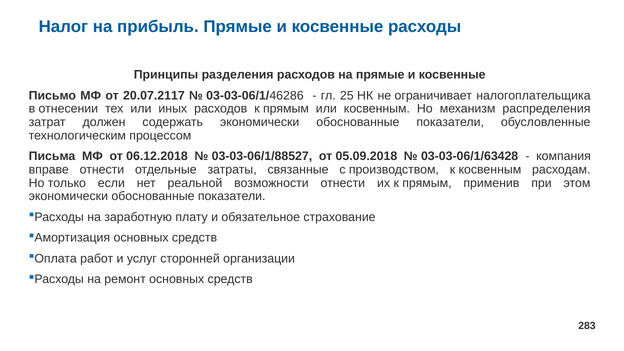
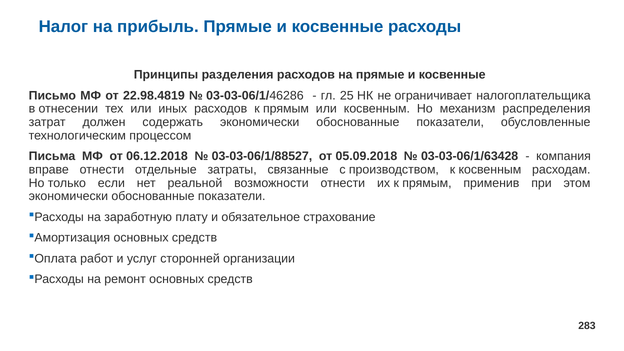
20.07.2117: 20.07.2117 -> 22.98.4819
